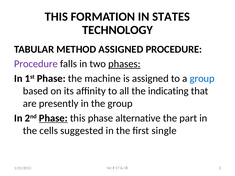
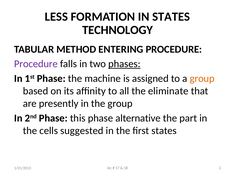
THIS at (56, 17): THIS -> LESS
METHOD ASSIGNED: ASSIGNED -> ENTERING
group at (202, 79) colour: blue -> orange
indicating: indicating -> eliminate
Phase at (53, 118) underline: present -> none
first single: single -> states
